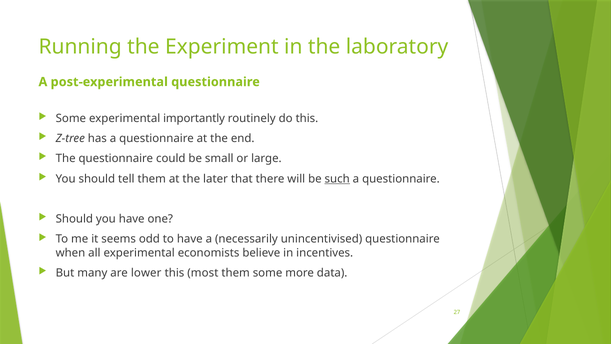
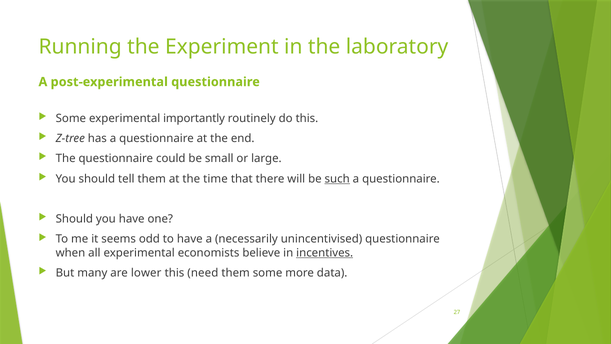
later: later -> time
incentives underline: none -> present
most: most -> need
